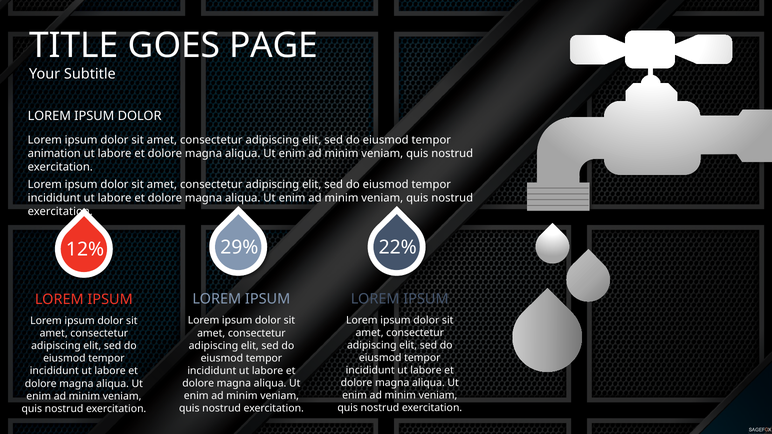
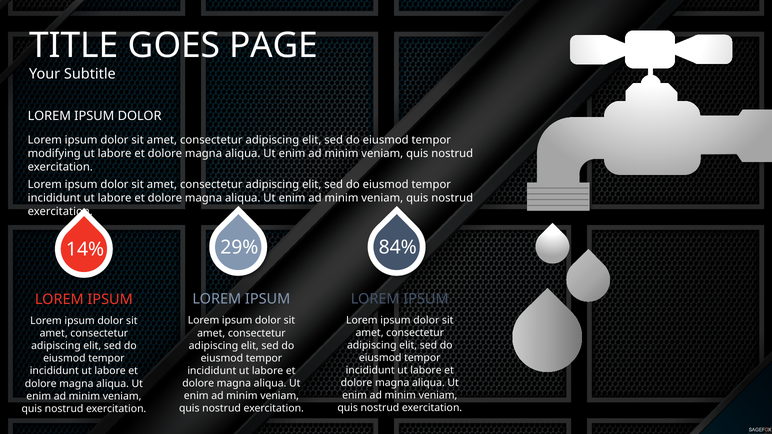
animation: animation -> modifying
12%: 12% -> 14%
22%: 22% -> 84%
